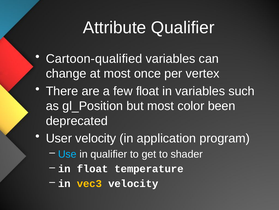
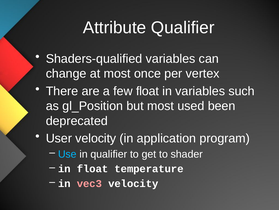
Cartoon-qualified: Cartoon-qualified -> Shaders-qualified
color: color -> used
vec3 colour: yellow -> pink
